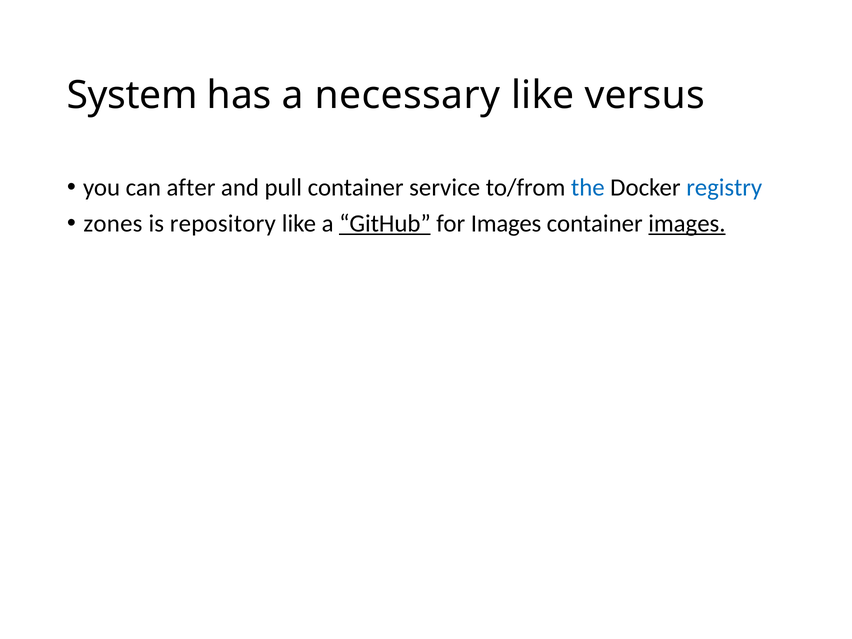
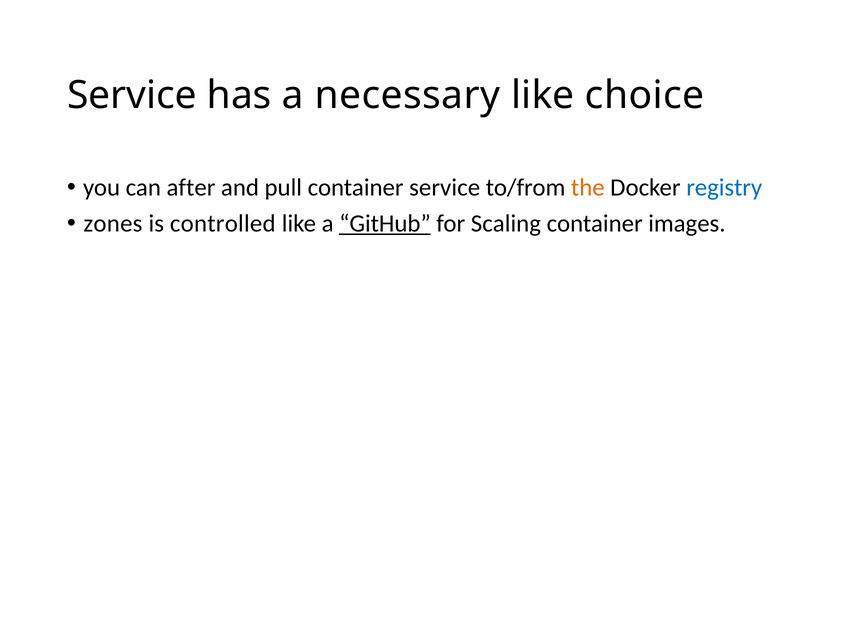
System at (132, 96): System -> Service
versus: versus -> choice
the colour: blue -> orange
repository: repository -> controlled
for Images: Images -> Scaling
images at (687, 223) underline: present -> none
